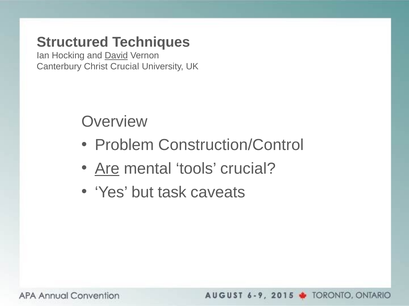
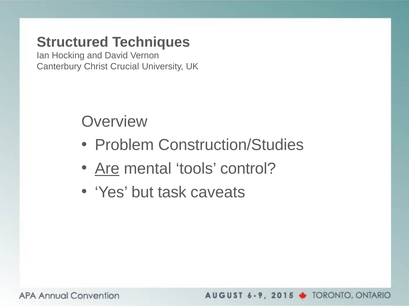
David underline: present -> none
Construction/Control: Construction/Control -> Construction/Studies
tools crucial: crucial -> control
